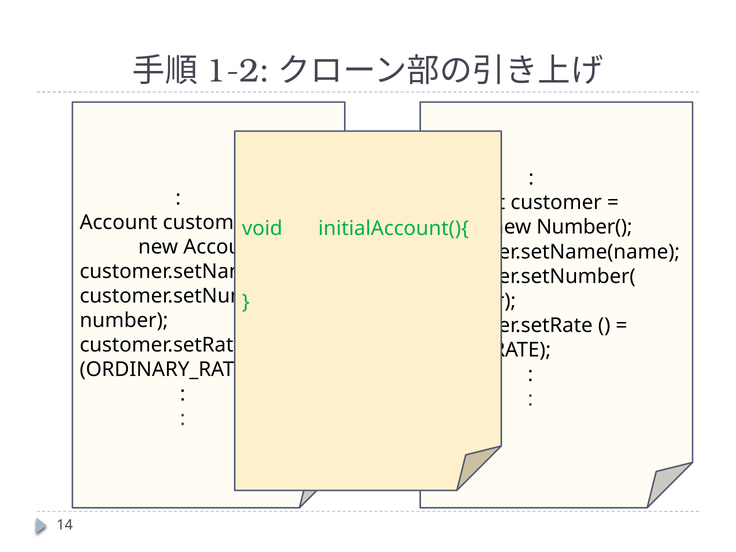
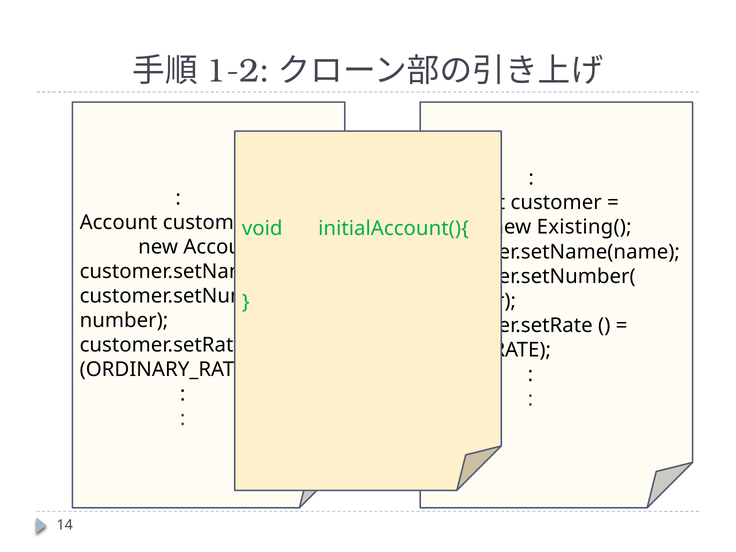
Number(: Number( -> Existing(
